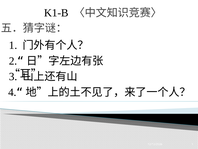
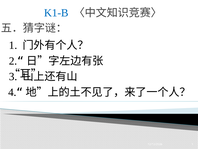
K1-B colour: black -> blue
